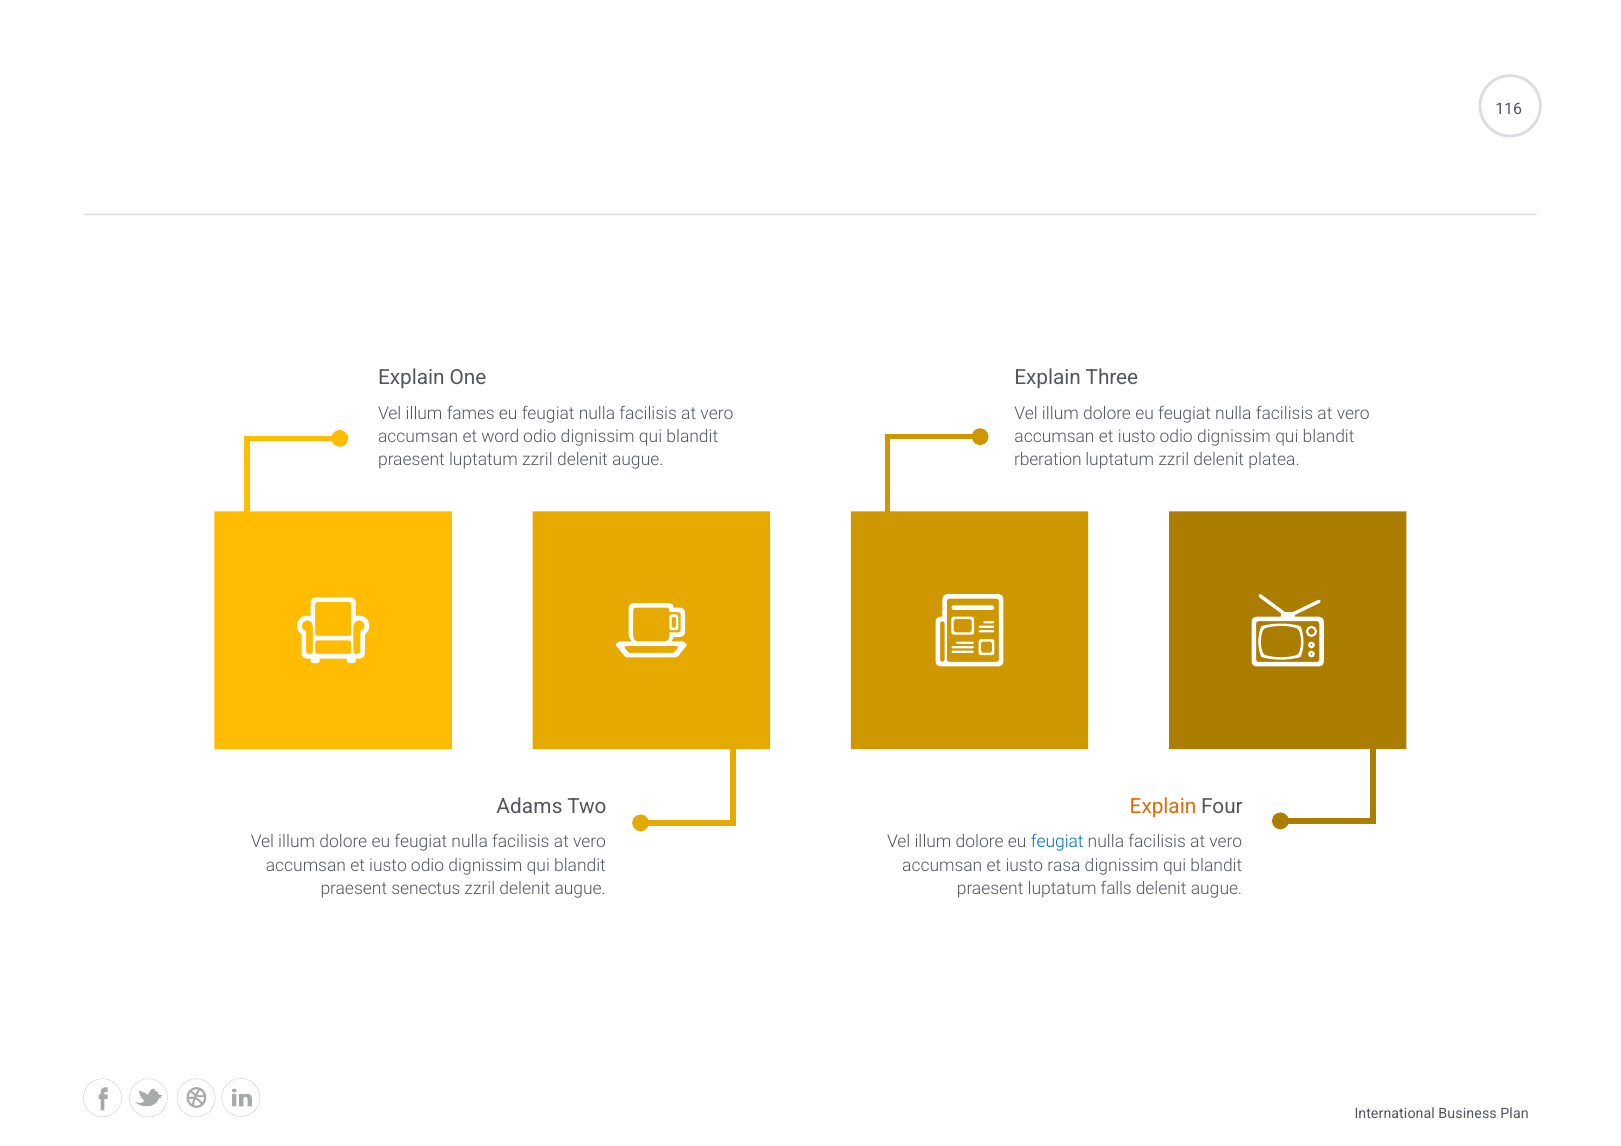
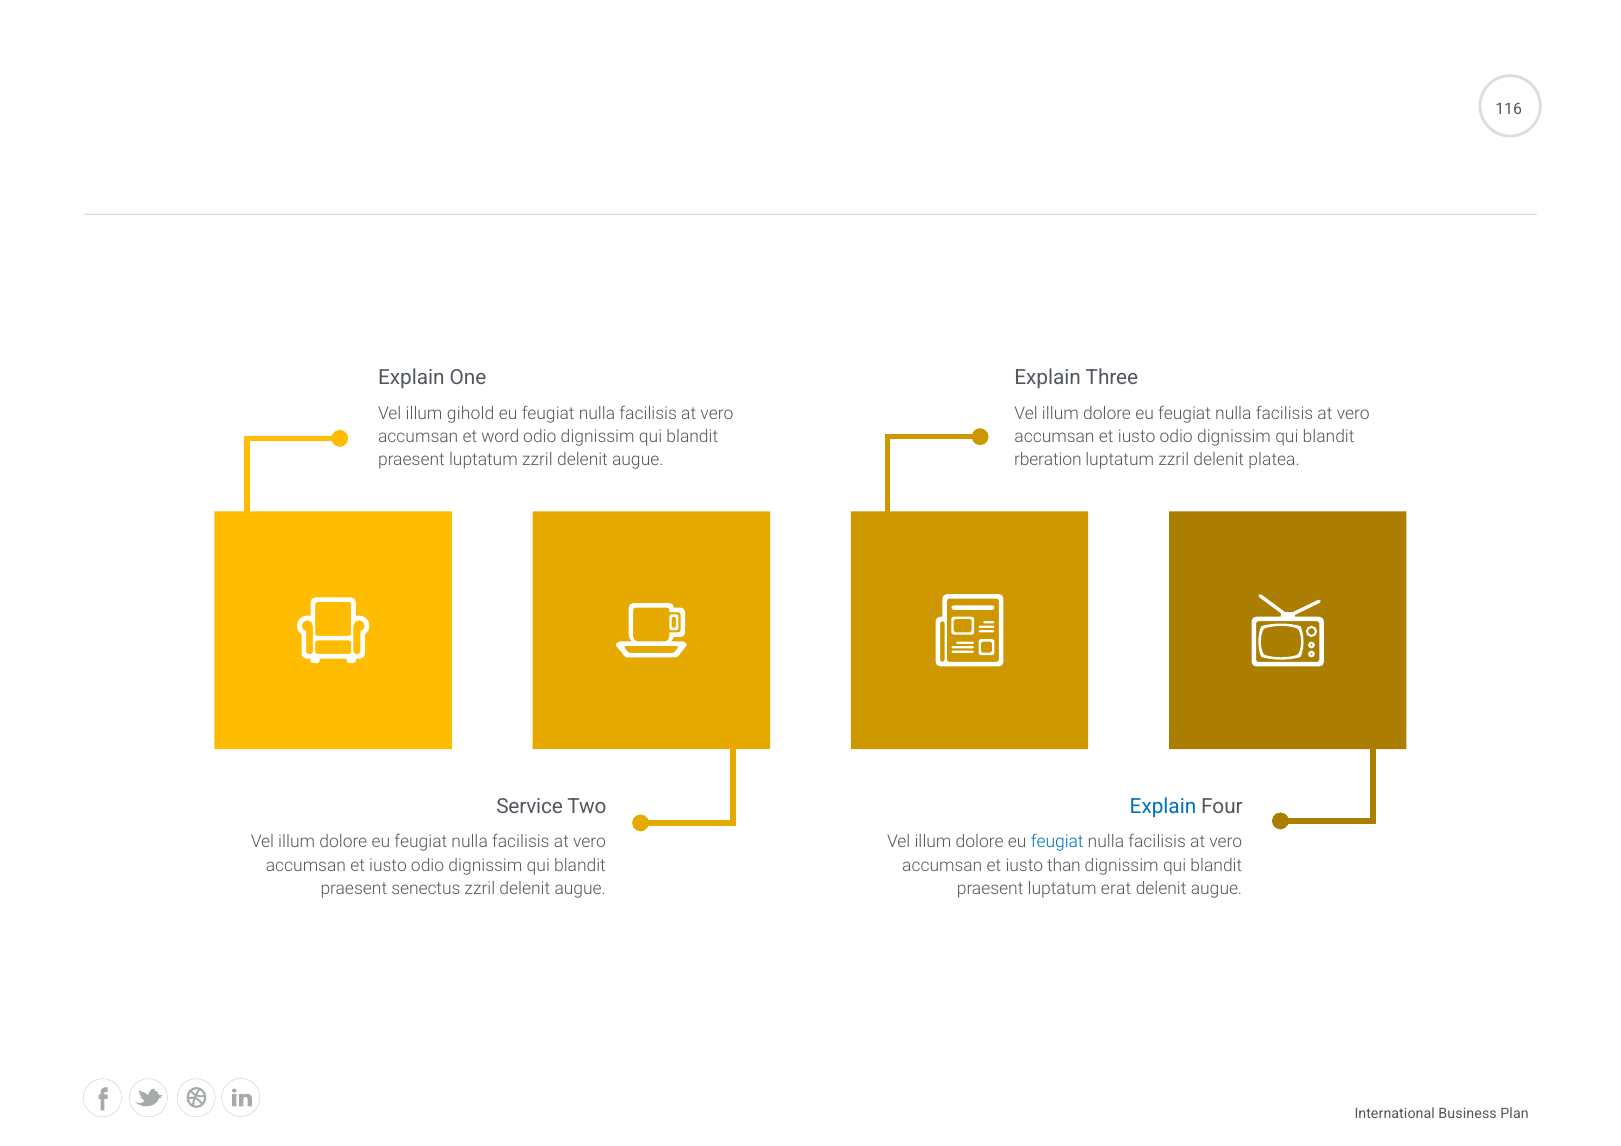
fames: fames -> gihold
Adams: Adams -> Service
Explain at (1163, 806) colour: orange -> blue
rasa: rasa -> than
falls: falls -> erat
